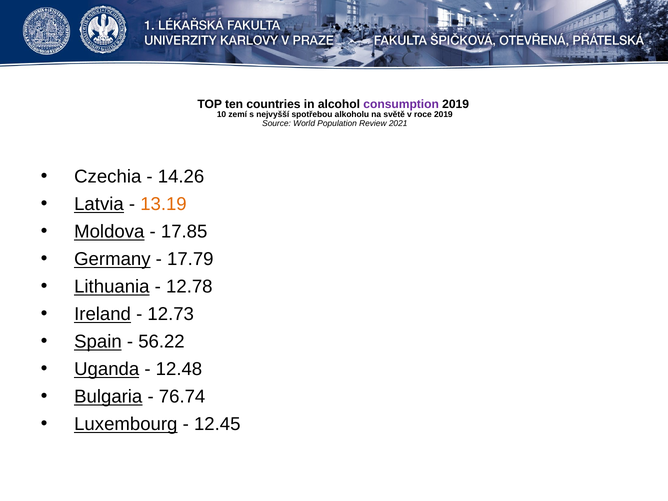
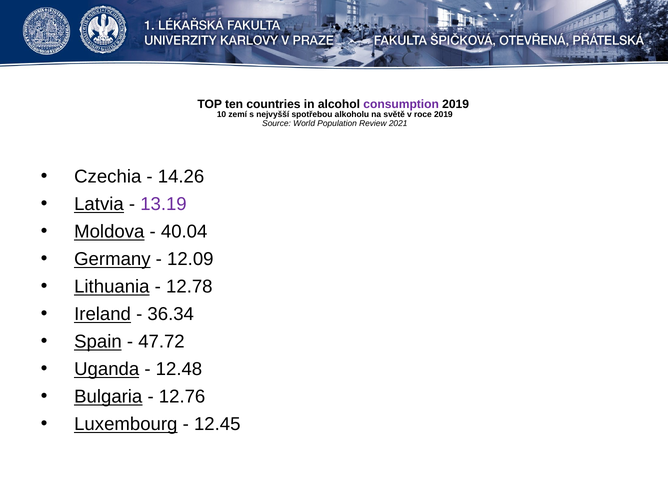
13.19 colour: orange -> purple
17.85: 17.85 -> 40.04
17.79: 17.79 -> 12.09
12.73: 12.73 -> 36.34
56.22: 56.22 -> 47.72
76.74: 76.74 -> 12.76
